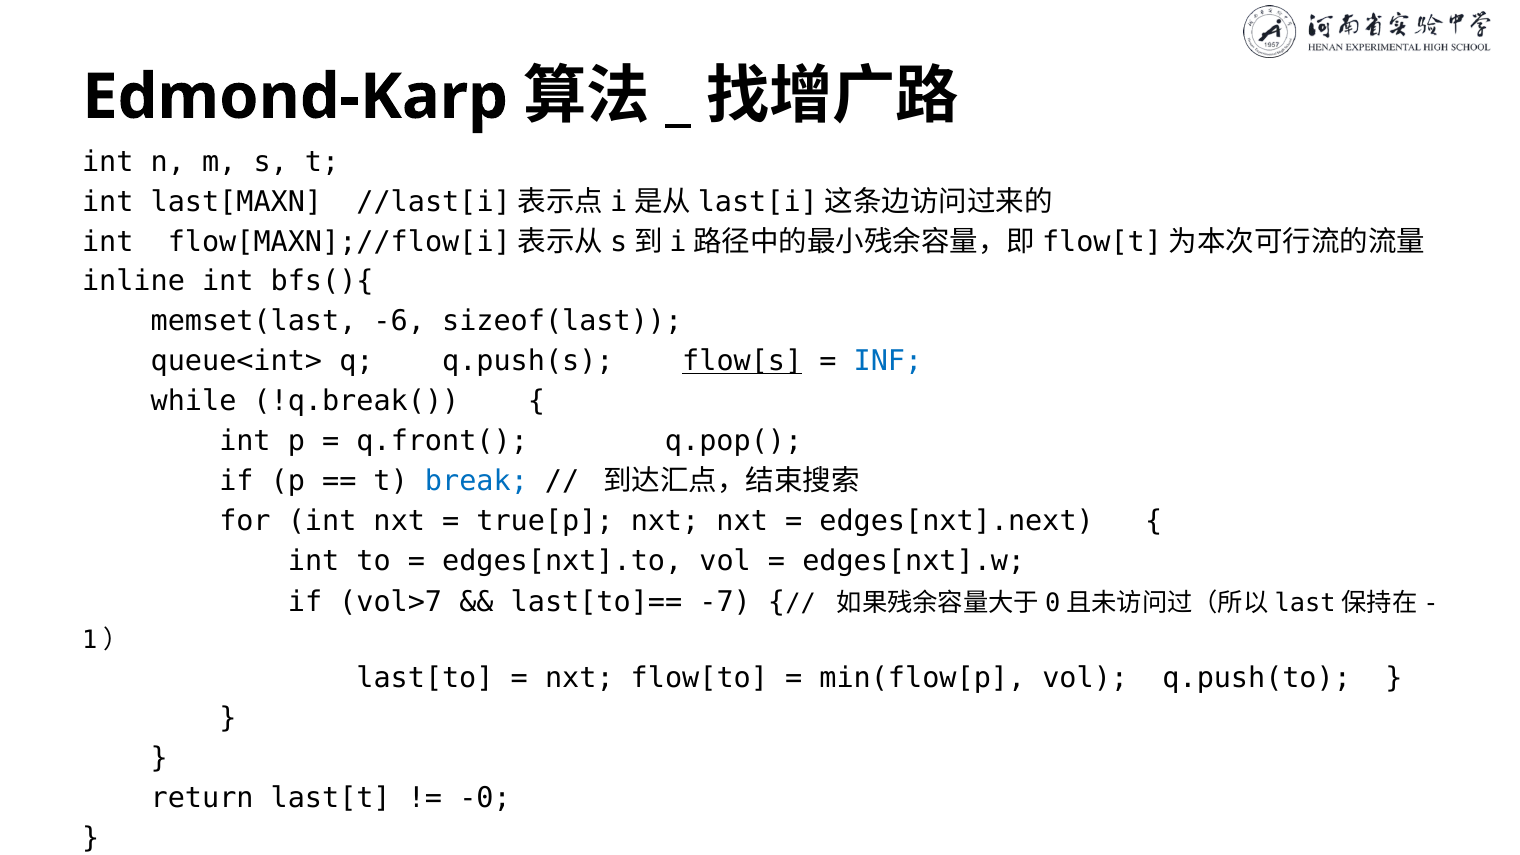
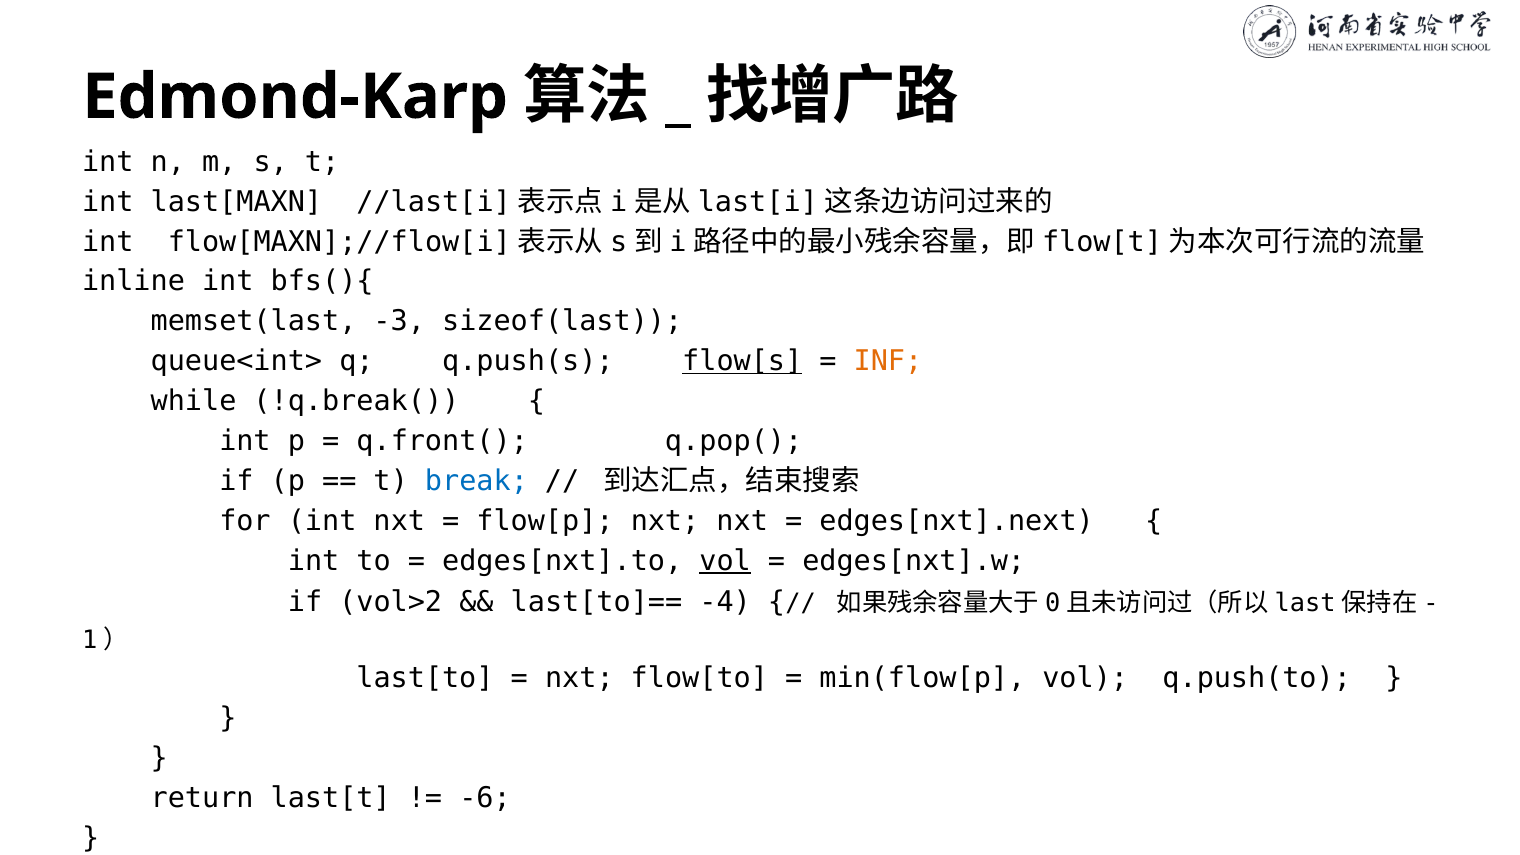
-6: -6 -> -3
INF colour: blue -> orange
true[p: true[p -> flow[p
vol at (725, 561) underline: none -> present
vol>7: vol>7 -> vol>2
-7: -7 -> -4
-0: -0 -> -6
